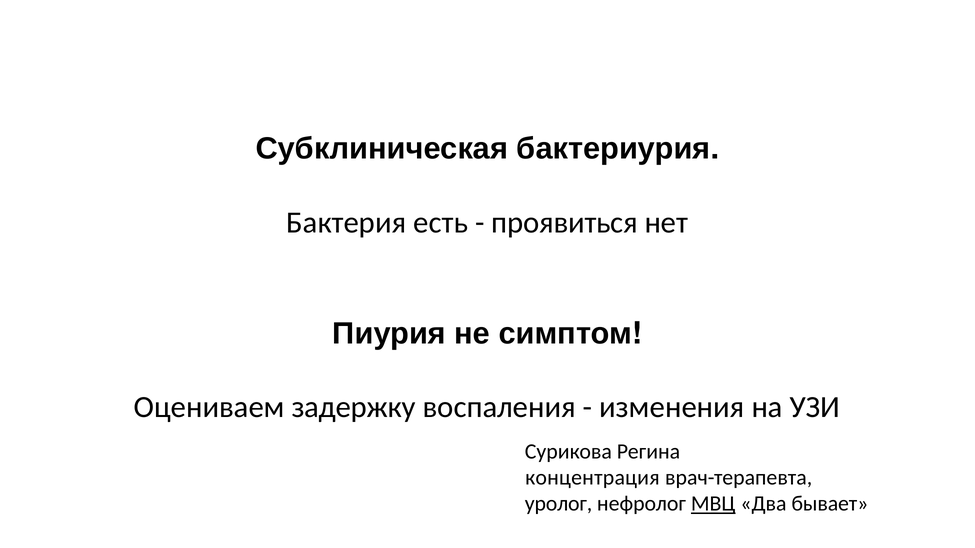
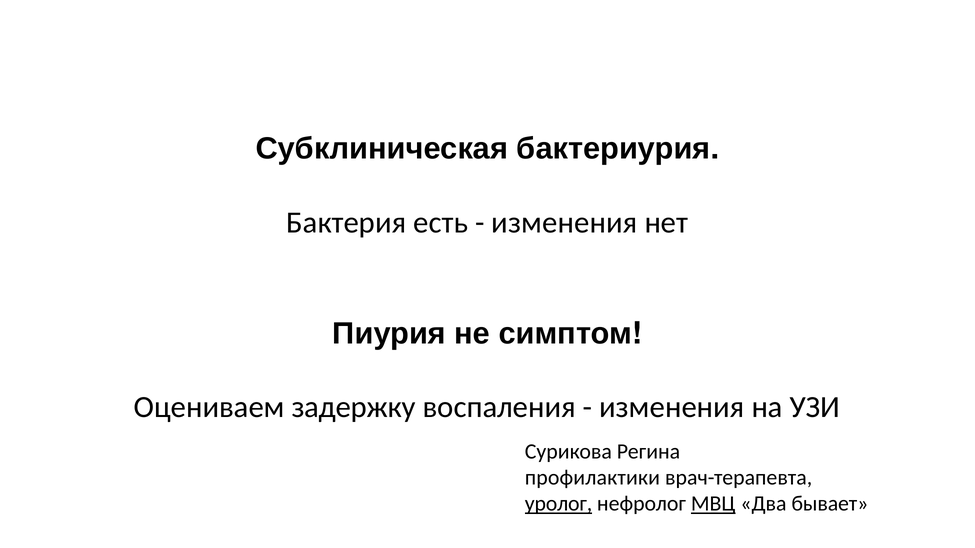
проявиться at (565, 223): проявиться -> изменения
концентрация: концентрация -> профилактики
уролог underline: none -> present
